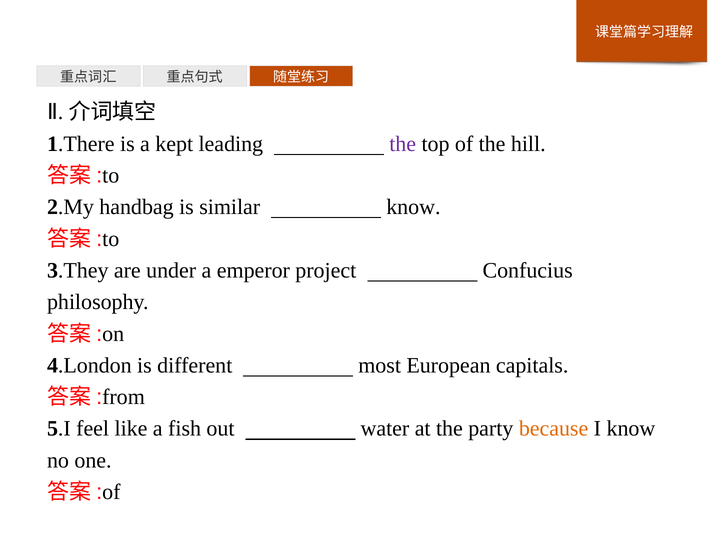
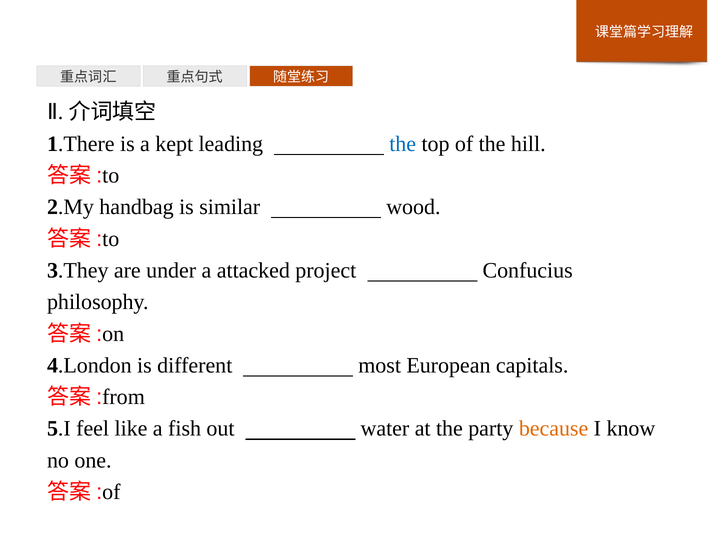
the at (403, 144) colour: purple -> blue
similar know: know -> wood
emperor: emperor -> attacked
